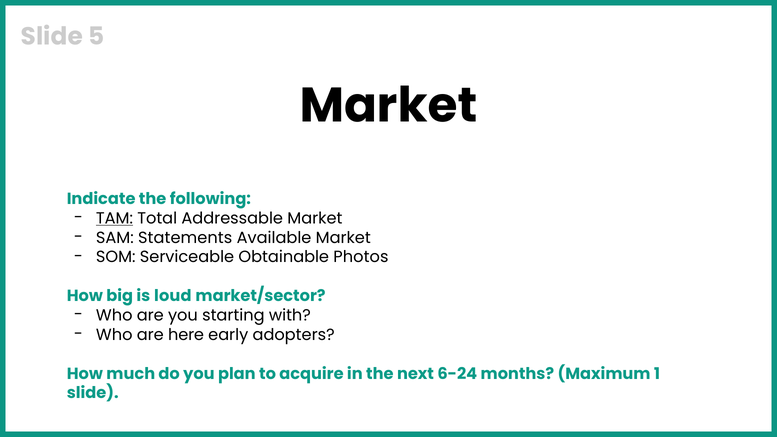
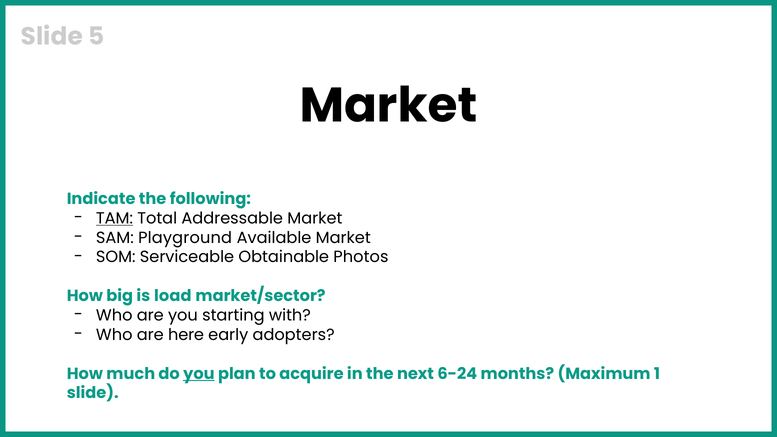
Statements: Statements -> Playground
loud: loud -> load
you at (199, 374) underline: none -> present
